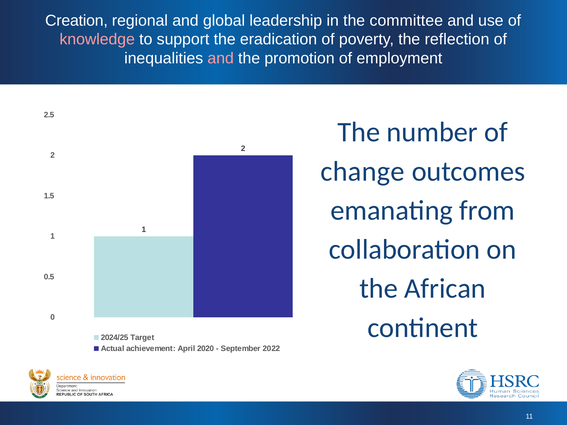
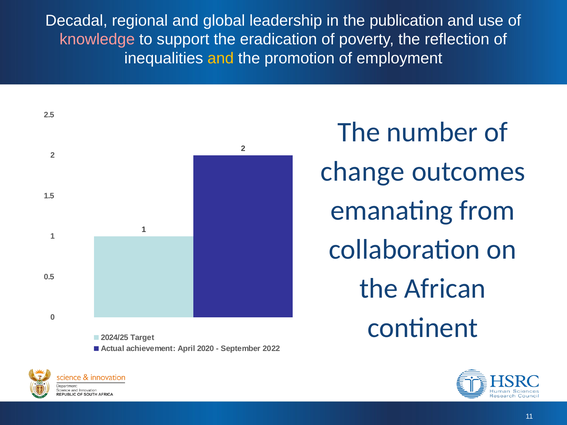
Creation: Creation -> Decadal
committee: committee -> publication
and at (221, 58) colour: pink -> yellow
